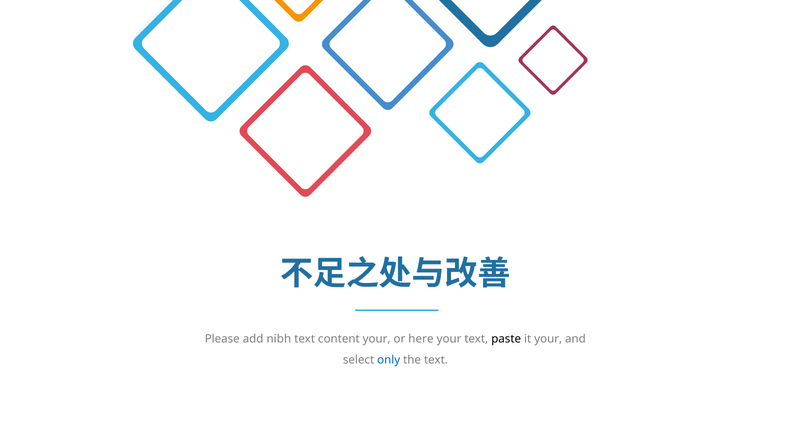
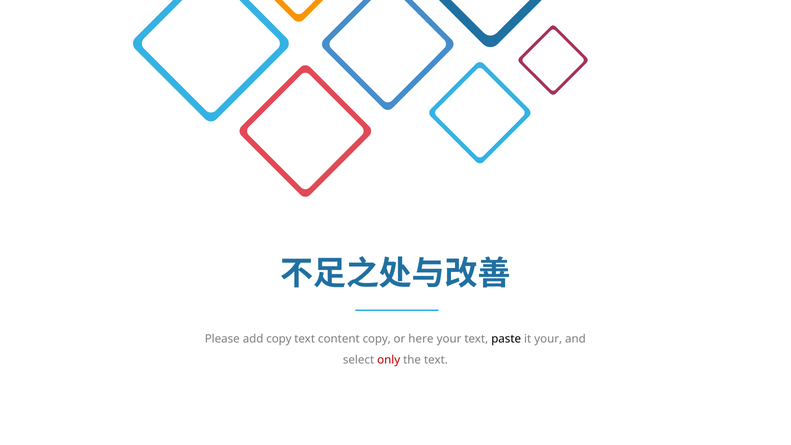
add nibh: nibh -> copy
content your: your -> copy
only colour: blue -> red
